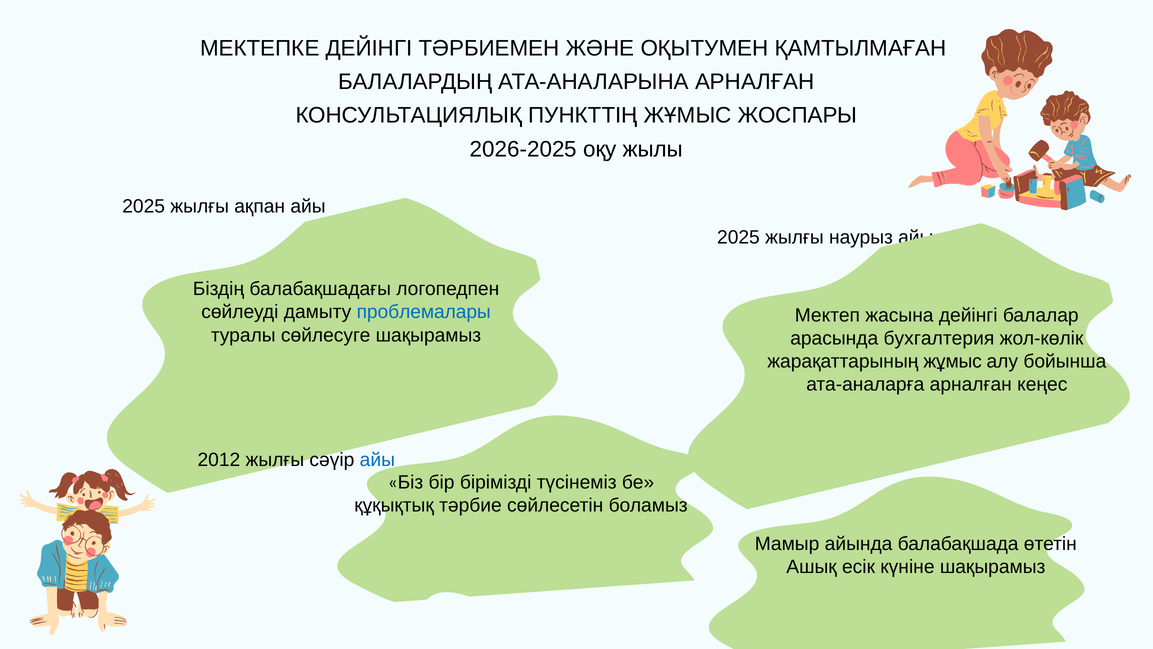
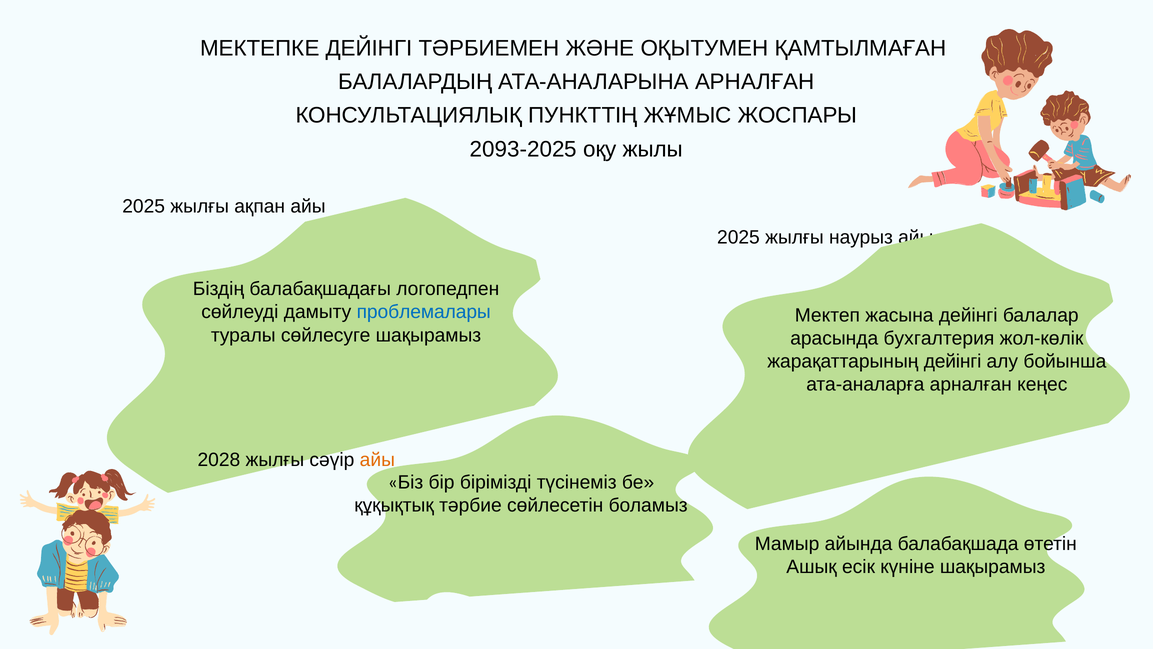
2026-2025: 2026-2025 -> 2093-2025
жарақаттарының жұмыс: жұмыс -> дейінгі
2012: 2012 -> 2028
айы at (377, 459) colour: blue -> orange
